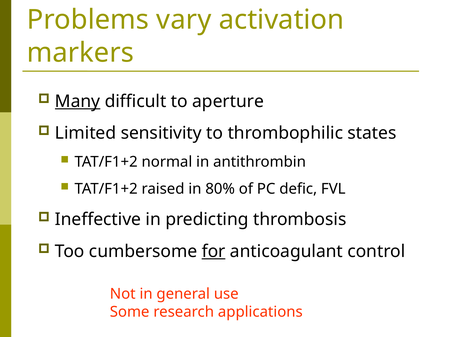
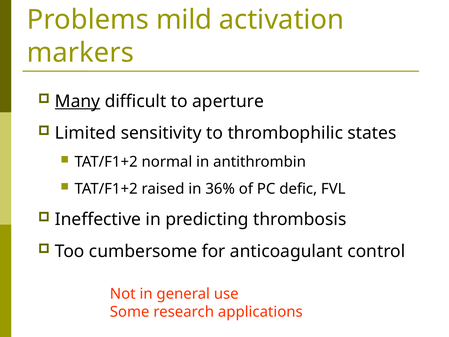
vary: vary -> mild
80%: 80% -> 36%
for underline: present -> none
